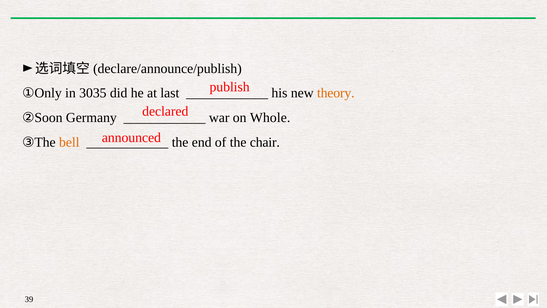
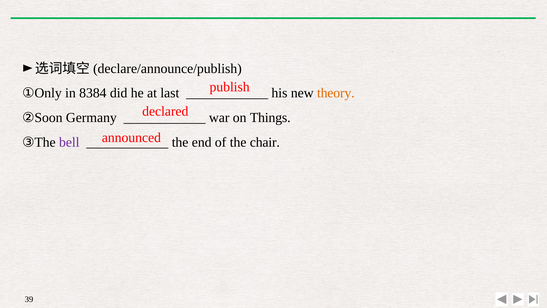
3035: 3035 -> 8384
Whole: Whole -> Things
bell colour: orange -> purple
